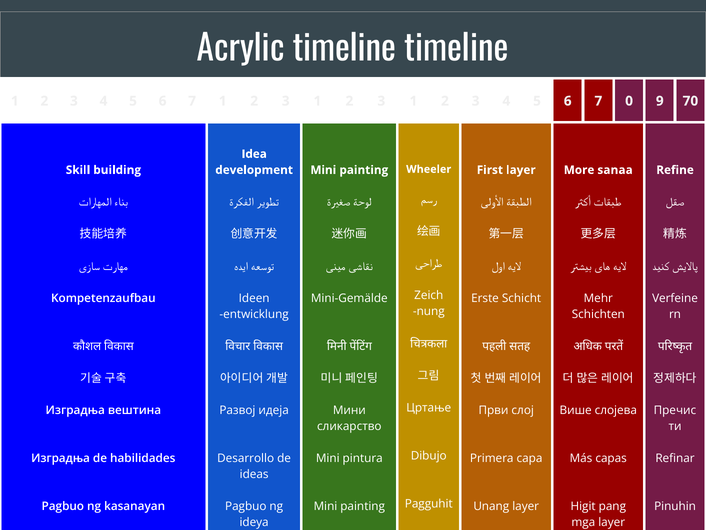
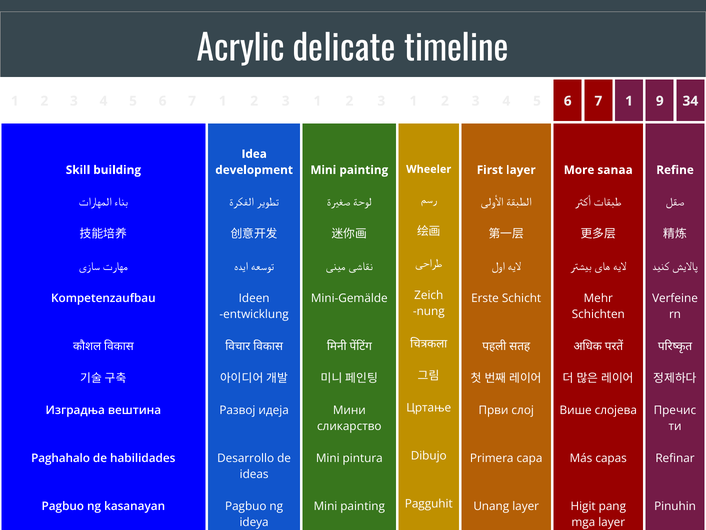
Acrylic timeline: timeline -> delicate
0 at (629, 101): 0 -> 1
70: 70 -> 34
Изградња at (61, 458): Изградња -> Paghahalo
